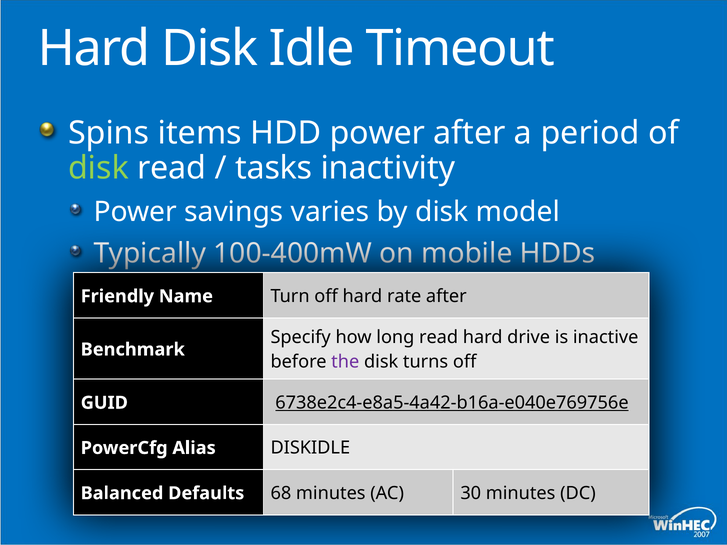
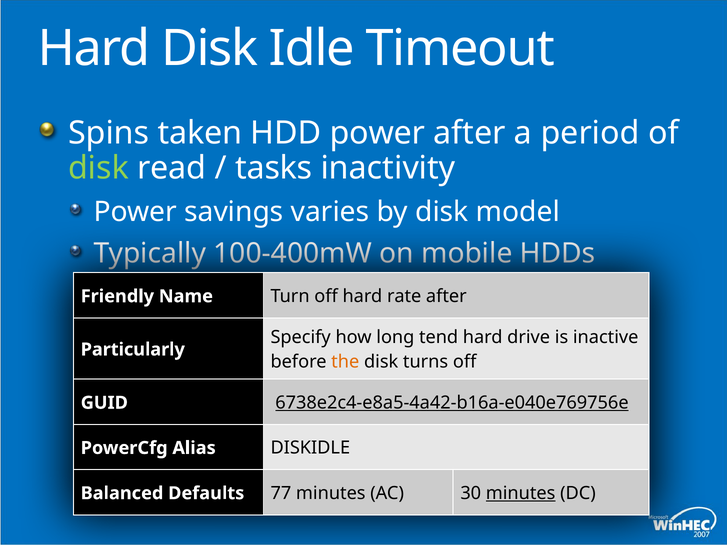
items: items -> taken
long read: read -> tend
Benchmark: Benchmark -> Particularly
the colour: purple -> orange
68: 68 -> 77
minutes at (521, 493) underline: none -> present
